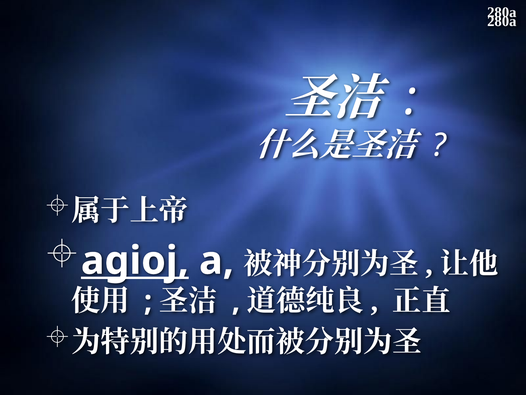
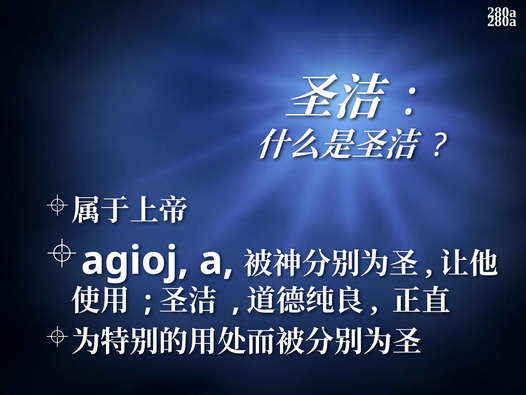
agioj underline: present -> none
